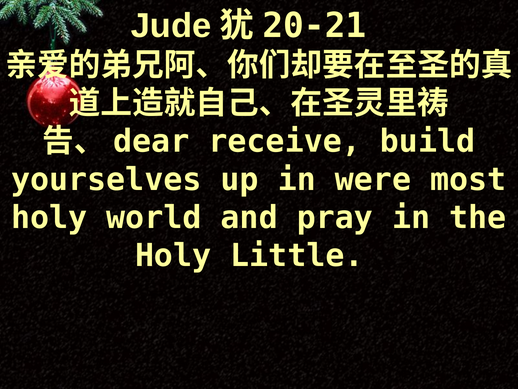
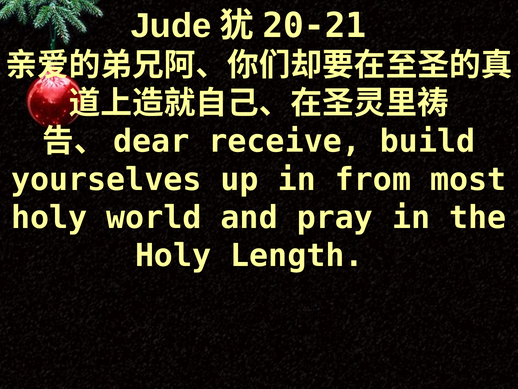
were: were -> from
Little: Little -> Length
